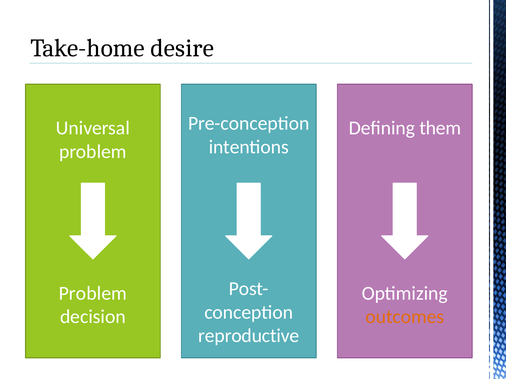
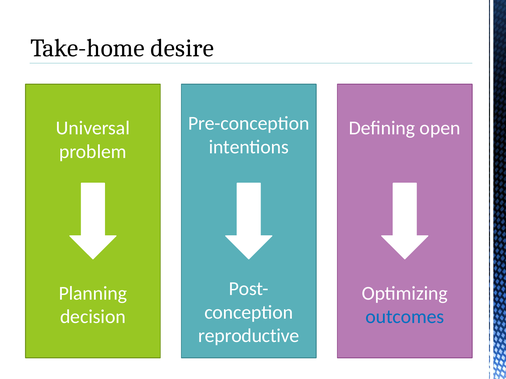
them: them -> open
Problem at (93, 294): Problem -> Planning
outcomes colour: orange -> blue
